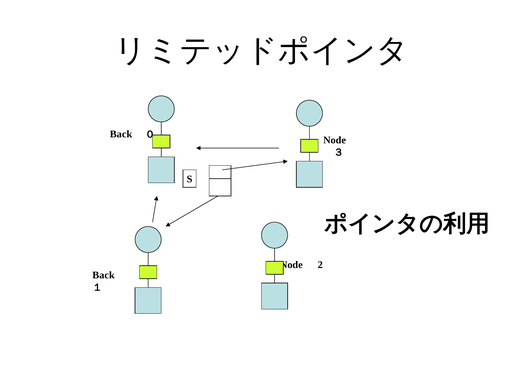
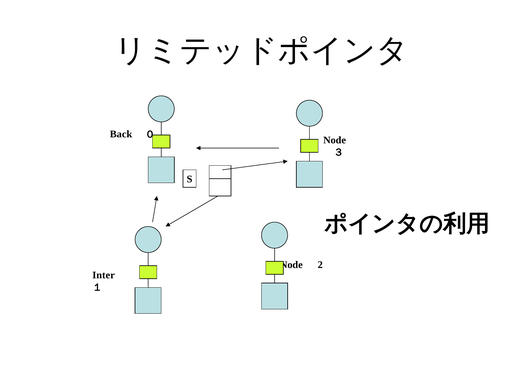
Back at (104, 275): Back -> Inter
